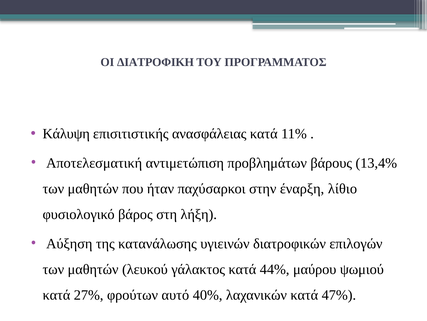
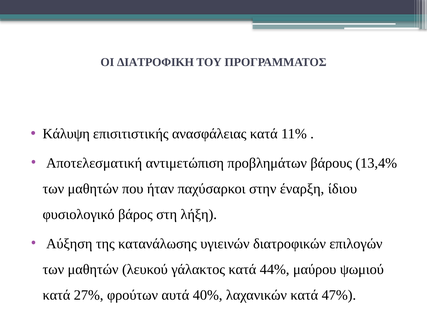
λίθιο: λίθιο -> ίδιου
αυτό: αυτό -> αυτά
